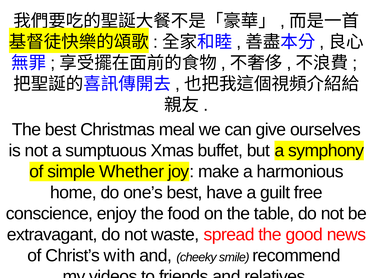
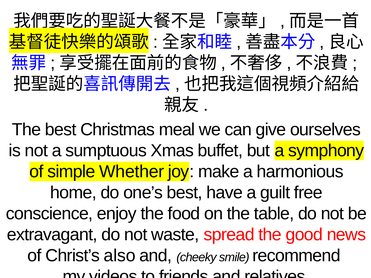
with: with -> also
